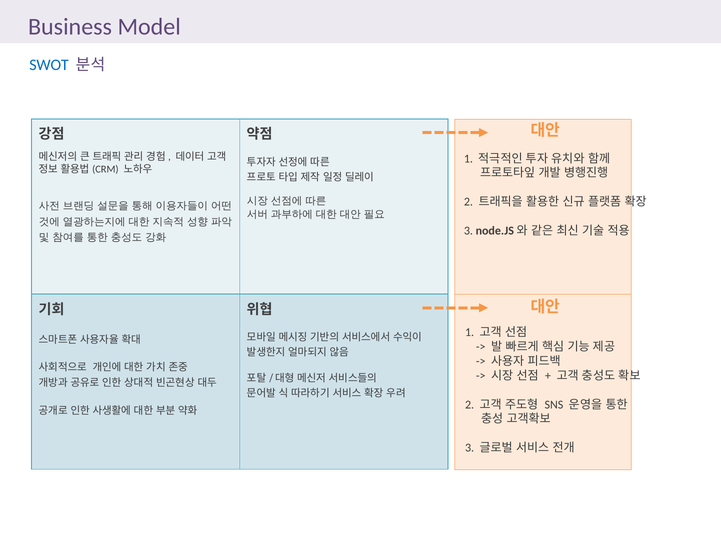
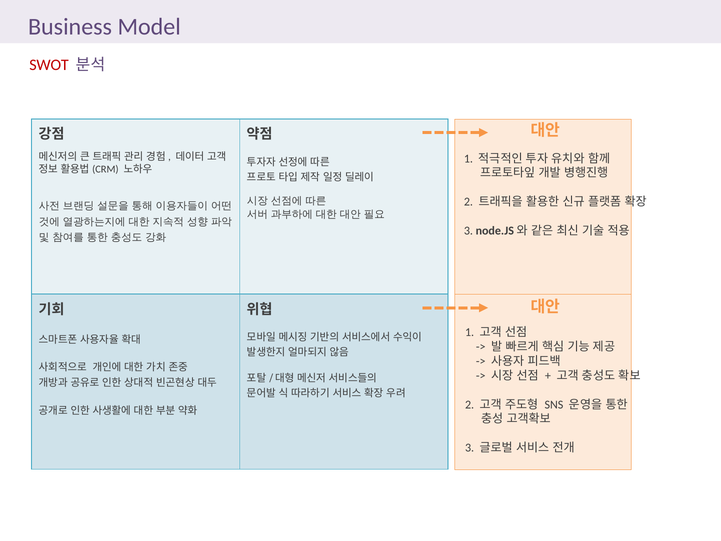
SWOT colour: blue -> red
